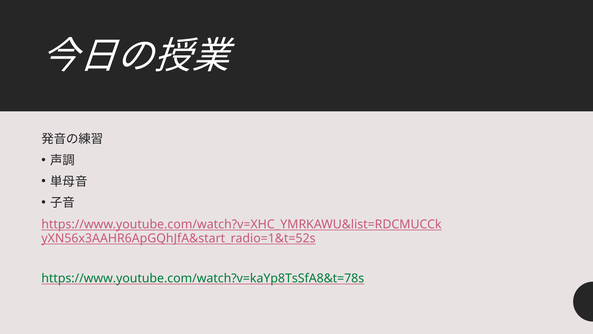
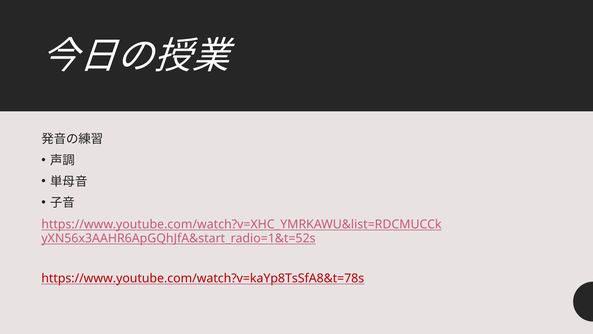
https://www.youtube.com/watch?v=kaYp8TsSfA8&t=78s colour: green -> red
